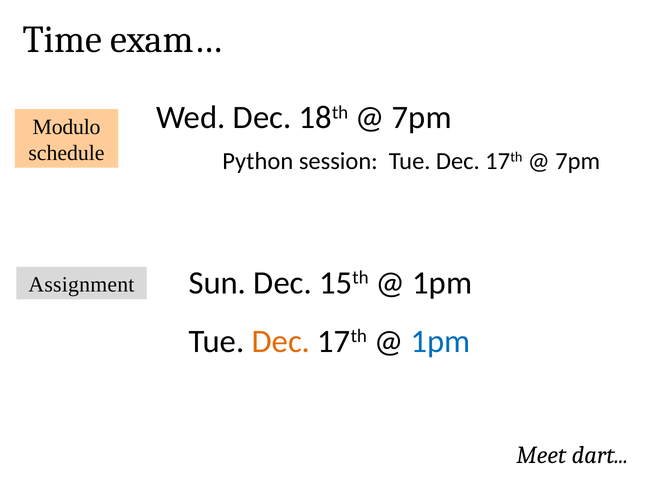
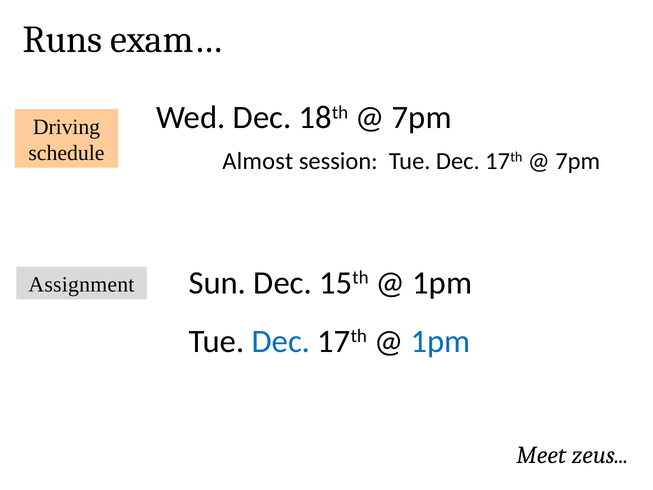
Time: Time -> Runs
Modulo: Modulo -> Driving
Python: Python -> Almost
Dec at (281, 341) colour: orange -> blue
dart: dart -> zeus
